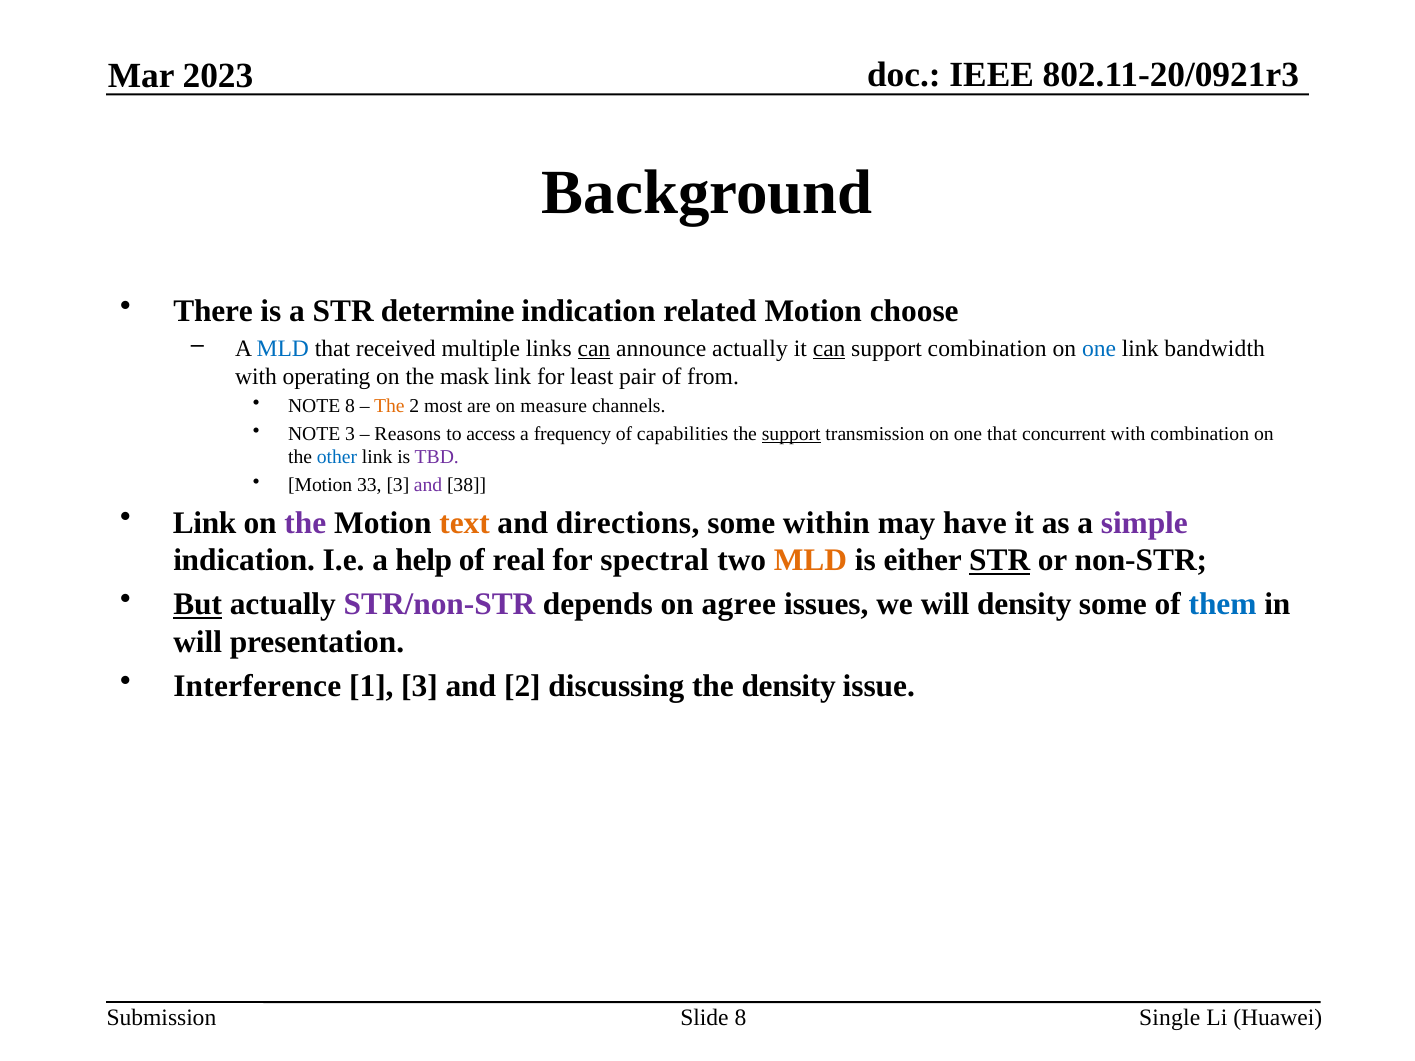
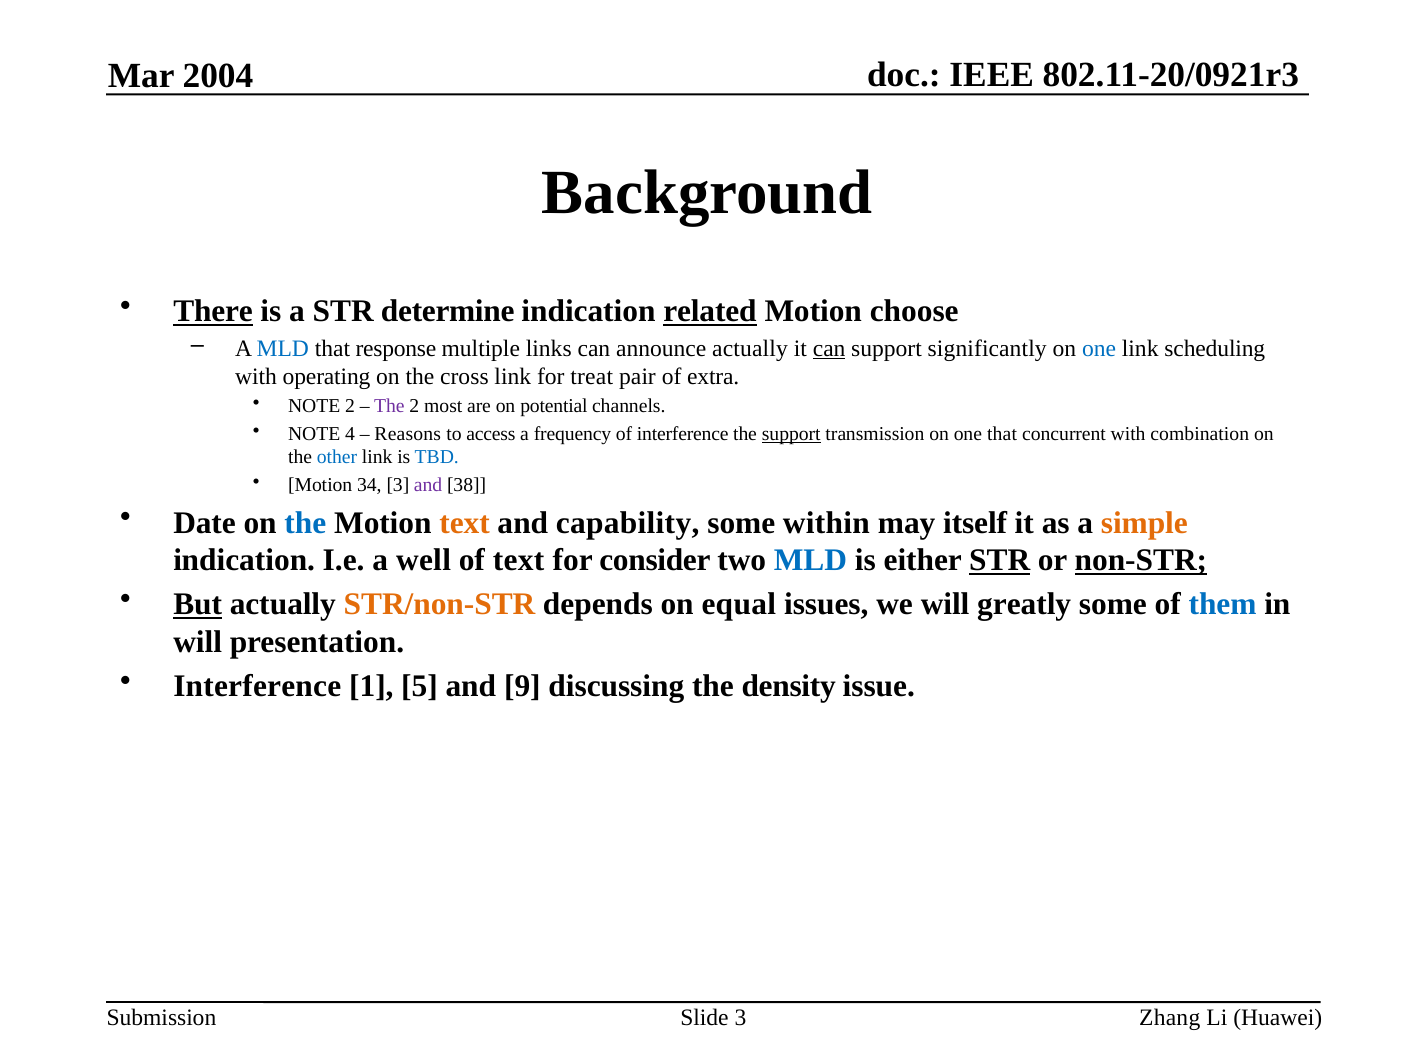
2023: 2023 -> 2004
There underline: none -> present
related underline: none -> present
received: received -> response
can at (594, 348) underline: present -> none
support combination: combination -> significantly
bandwidth: bandwidth -> scheduling
mask: mask -> cross
least: least -> treat
from: from -> extra
NOTE 8: 8 -> 2
The at (389, 406) colour: orange -> purple
measure: measure -> potential
NOTE 3: 3 -> 4
of capabilities: capabilities -> interference
TBD colour: purple -> blue
33: 33 -> 34
Link at (205, 523): Link -> Date
the at (305, 523) colour: purple -> blue
directions: directions -> capability
have: have -> itself
simple colour: purple -> orange
help: help -> well
of real: real -> text
spectral: spectral -> consider
MLD at (810, 561) colour: orange -> blue
non-STR underline: none -> present
STR/non-STR colour: purple -> orange
agree: agree -> equal
will density: density -> greatly
1 3: 3 -> 5
and 2: 2 -> 9
Slide 8: 8 -> 3
Single: Single -> Zhang
